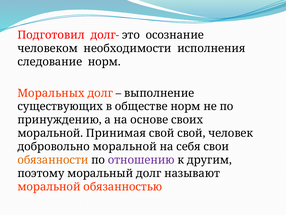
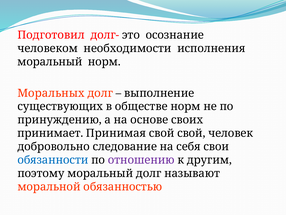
следование at (50, 62): следование -> моральный
моральной at (50, 133): моральной -> принимает
добровольно моральной: моральной -> следование
обязанности colour: orange -> blue
